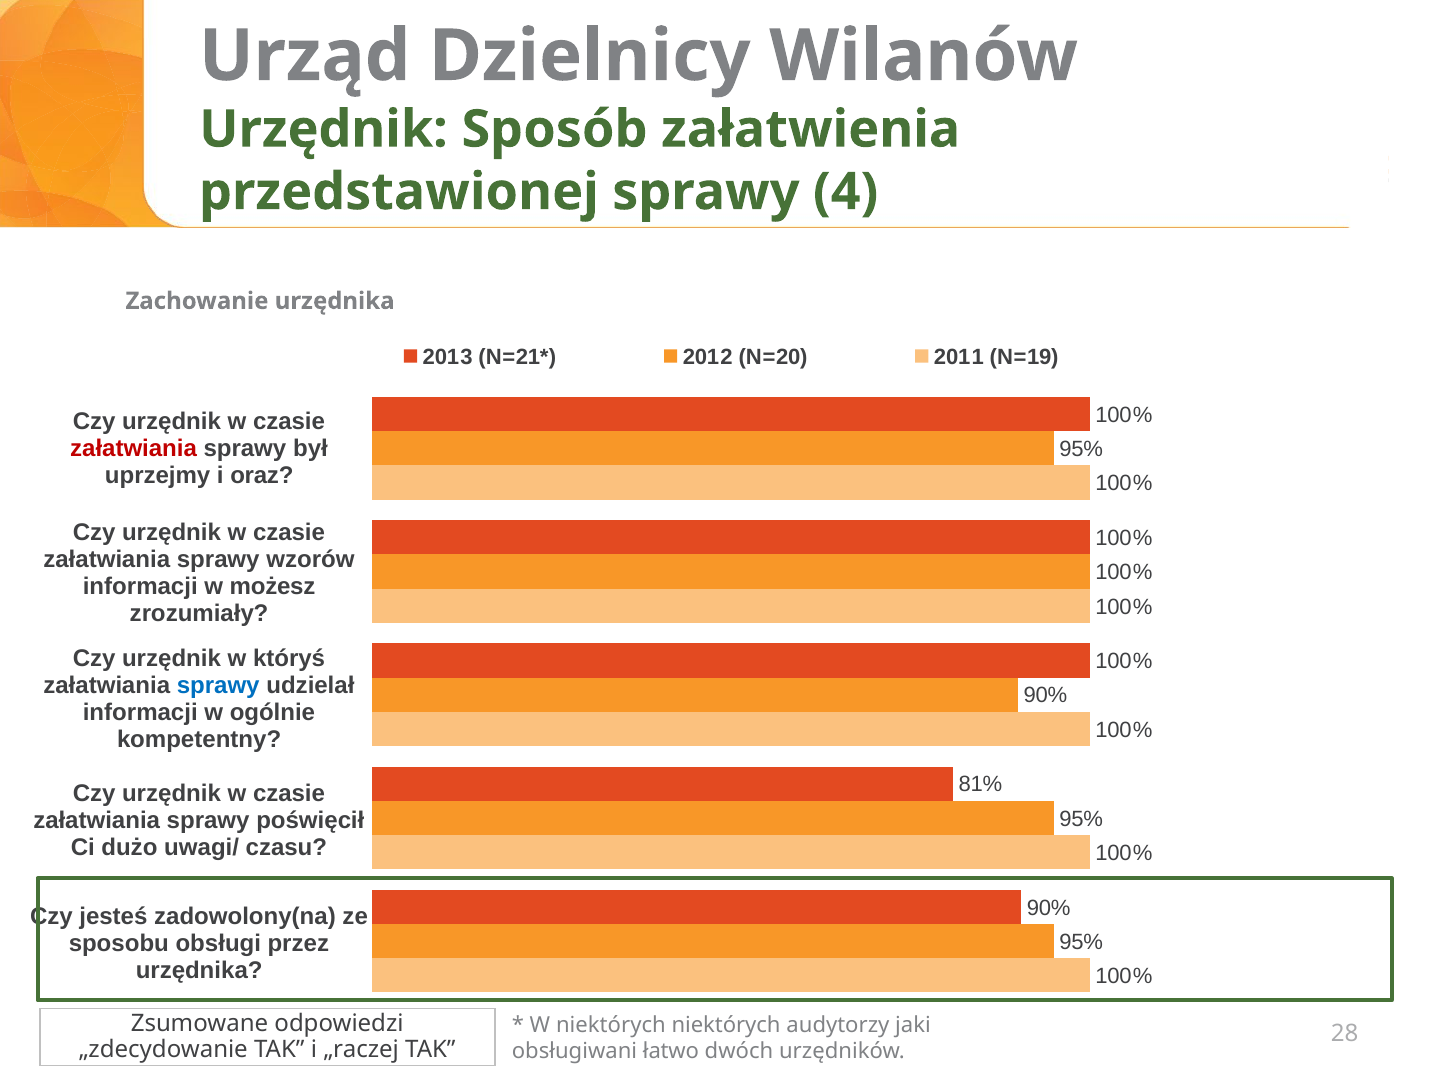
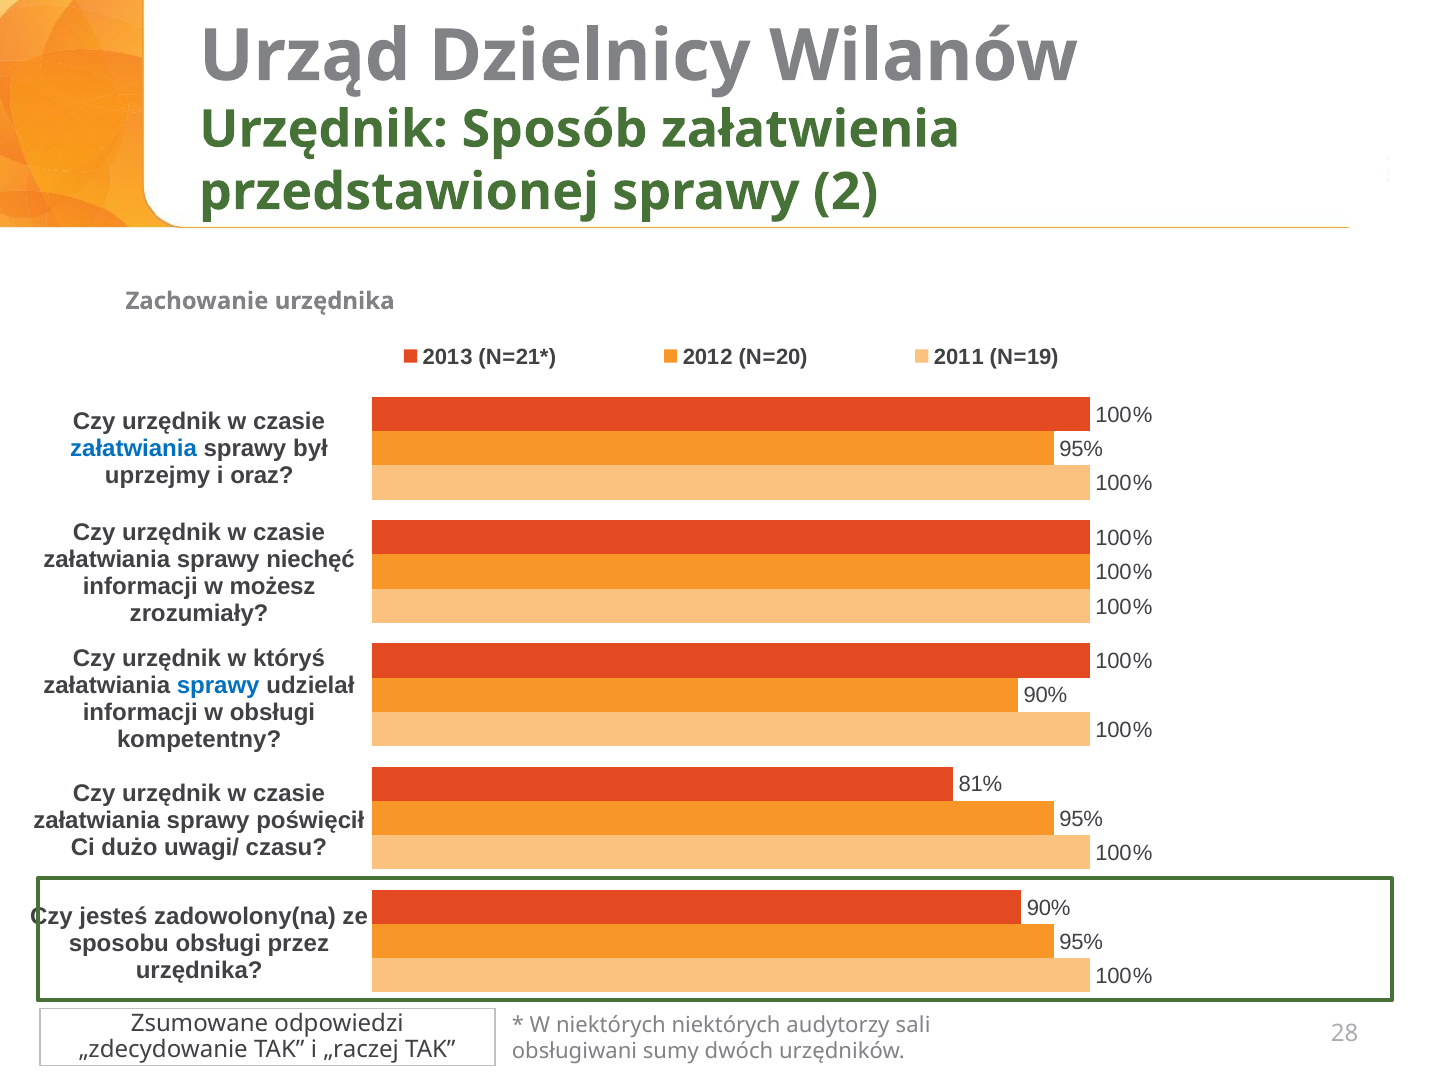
4: 4 -> 2
załatwiania at (134, 448) colour: red -> blue
wzorów: wzorów -> niechęć
w ogólnie: ogólnie -> obsługi
jaki: jaki -> sali
łatwo: łatwo -> sumy
